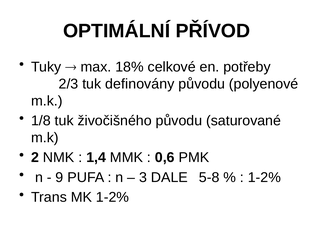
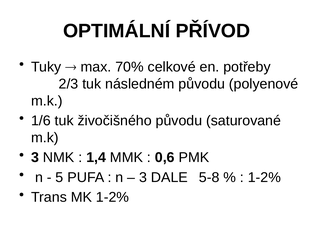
18%: 18% -> 70%
definovány: definovány -> následném
1/8: 1/8 -> 1/6
2 at (35, 158): 2 -> 3
9: 9 -> 5
